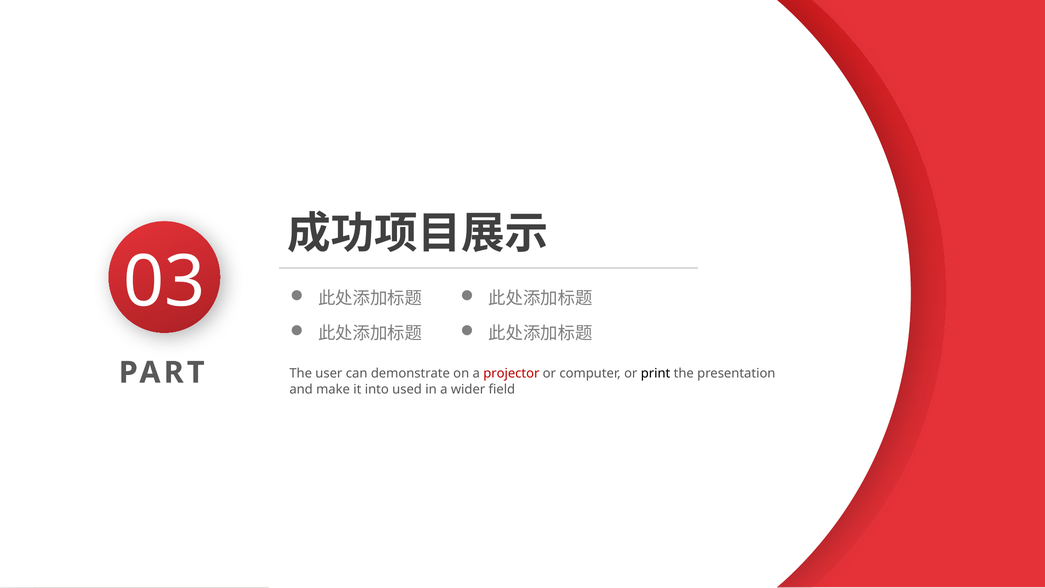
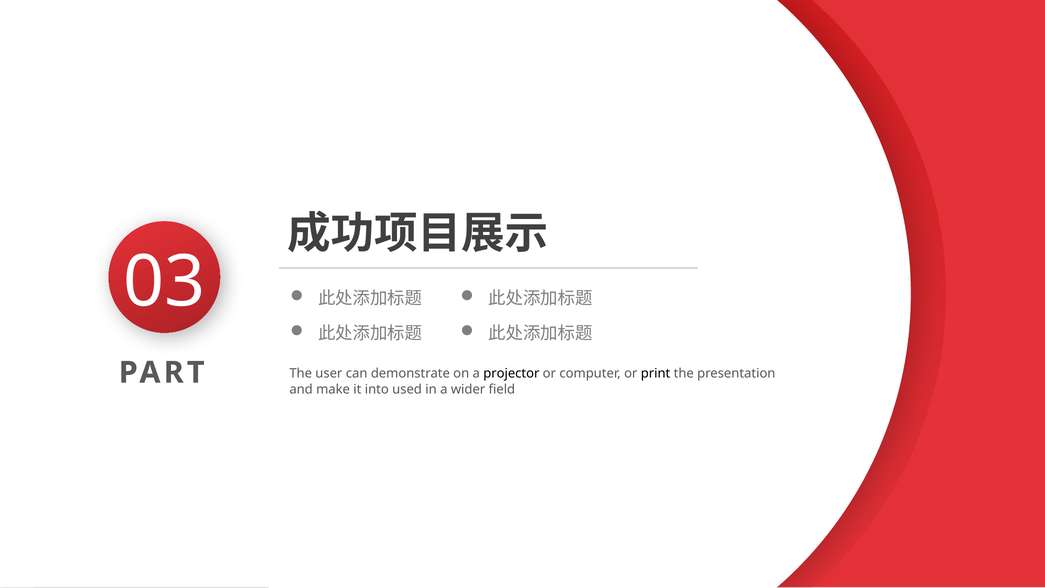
projector colour: red -> black
